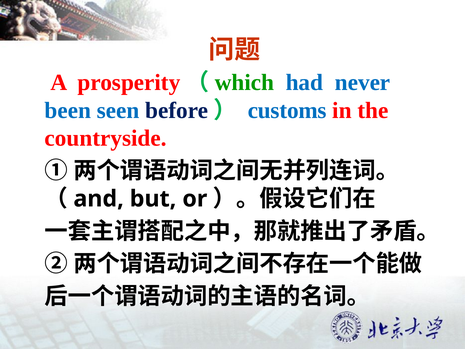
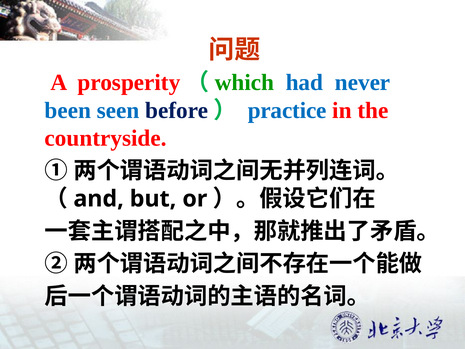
customs: customs -> practice
